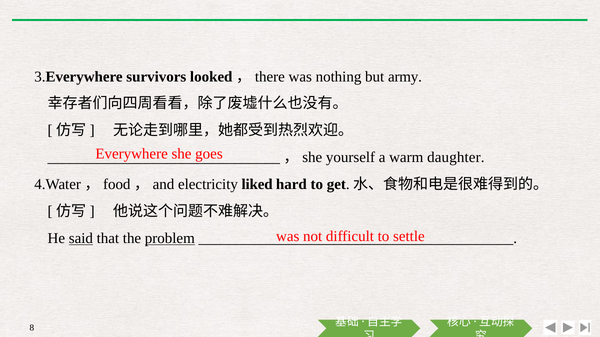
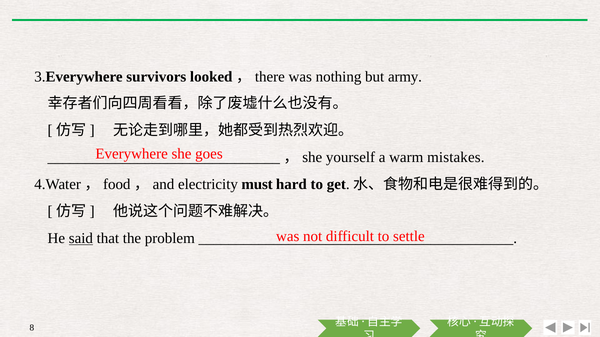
daughter: daughter -> mistakes
liked: liked -> must
problem underline: present -> none
